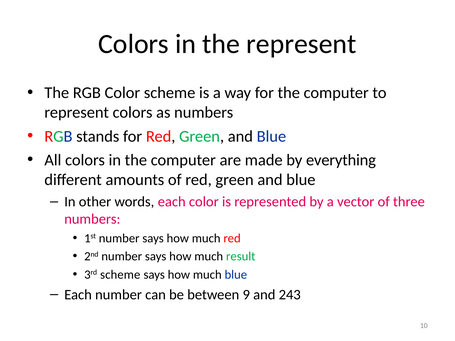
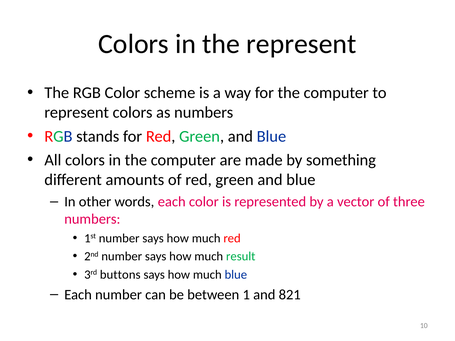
everything: everything -> something
3rd scheme: scheme -> buttons
9: 9 -> 1
243: 243 -> 821
